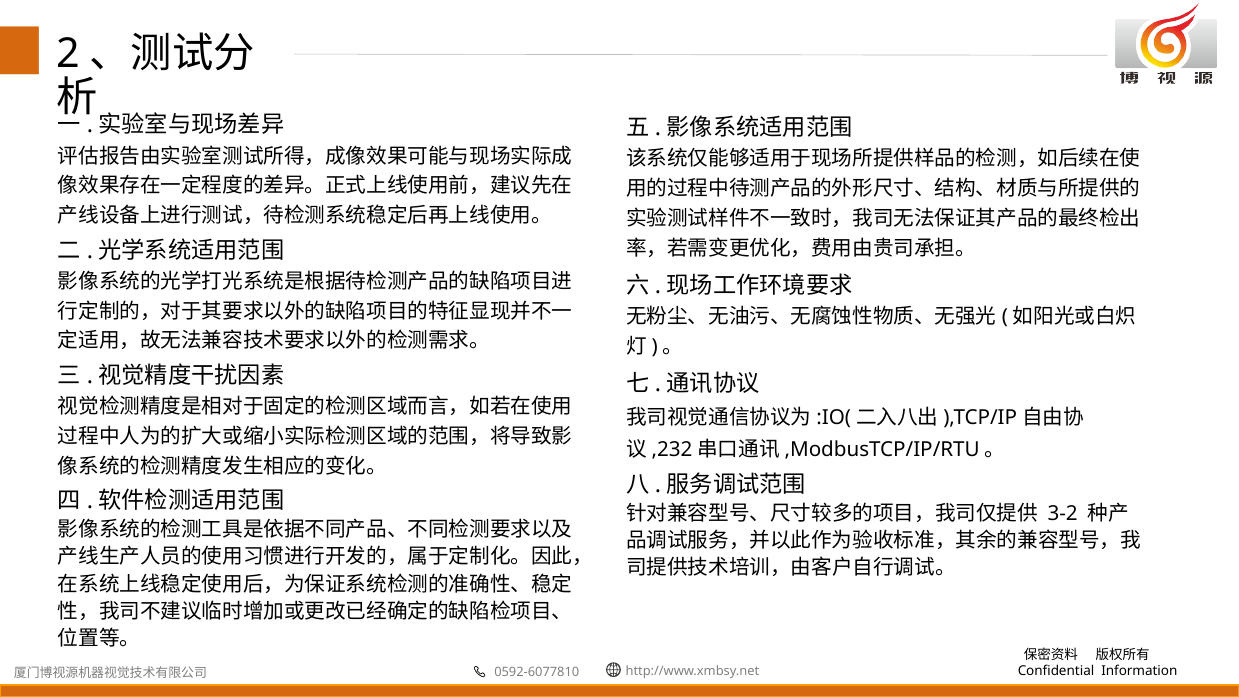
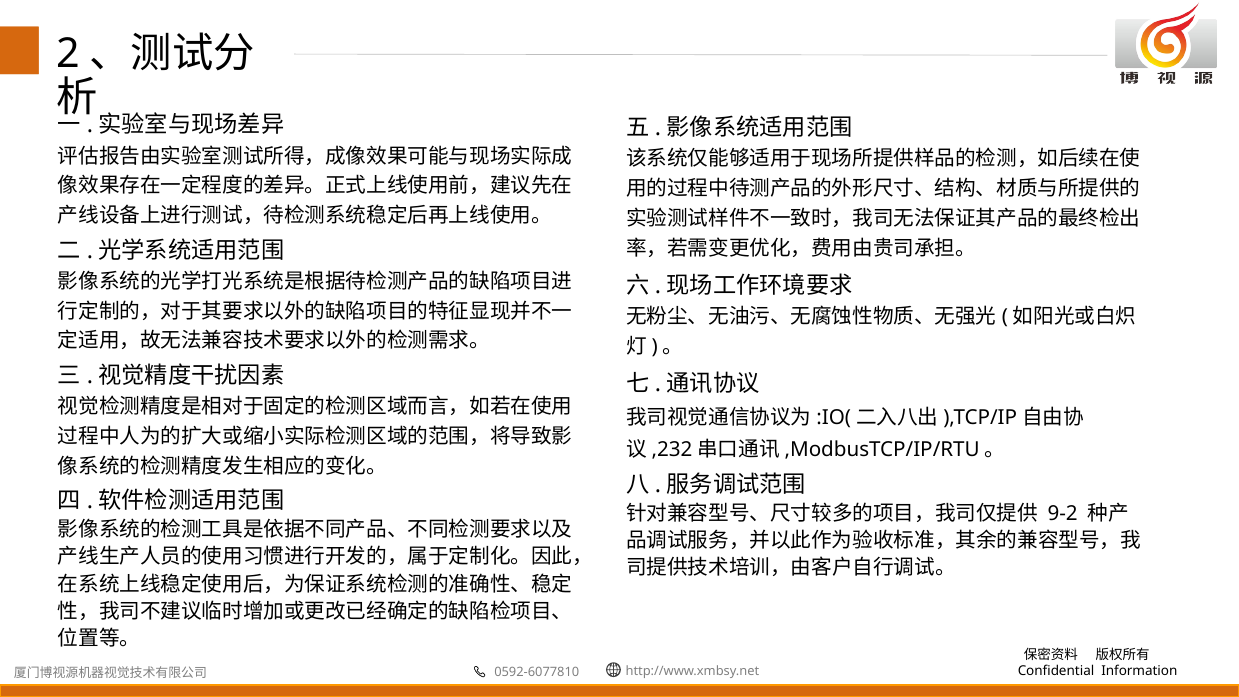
3-2: 3-2 -> 9-2
